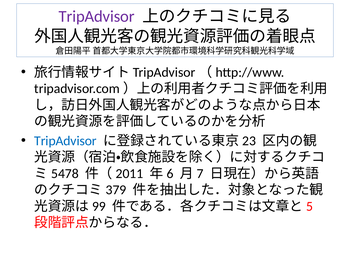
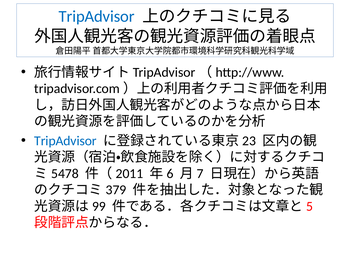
TripAdvisor at (97, 17) colour: purple -> blue
